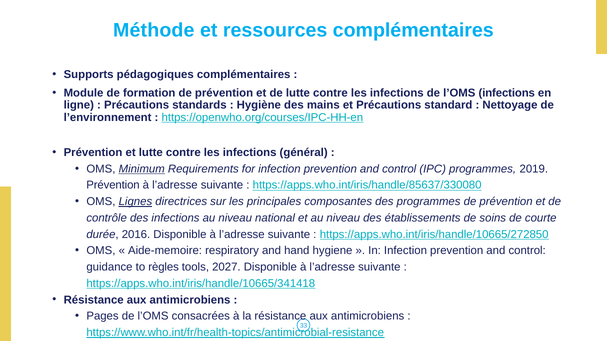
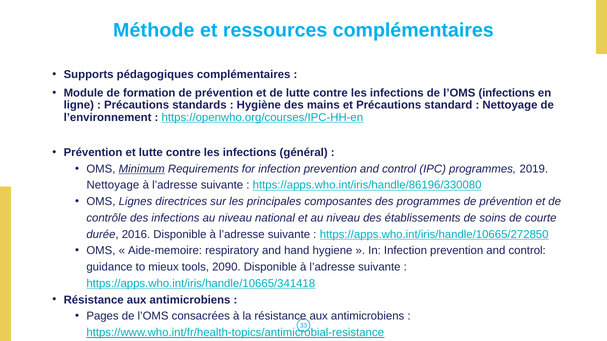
Prévention at (113, 185): Prévention -> Nettoyage
https://apps.who.int/iris/handle/85637/330080: https://apps.who.int/iris/handle/85637/330080 -> https://apps.who.int/iris/handle/86196/330080
Lignes underline: present -> none
règles: règles -> mieux
2027: 2027 -> 2090
